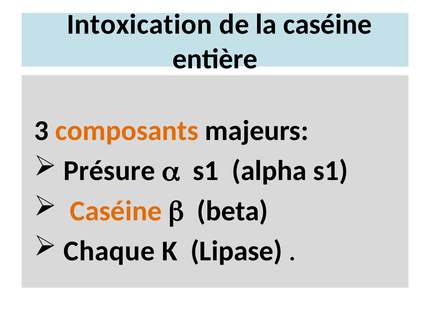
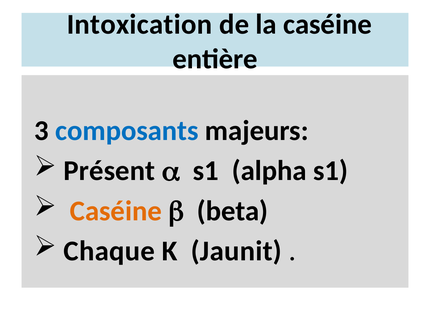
composants colour: orange -> blue
Présure: Présure -> Présent
Lipase: Lipase -> Jaunit
